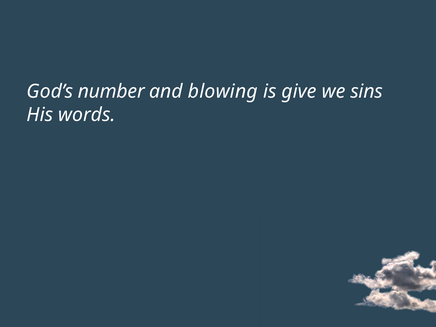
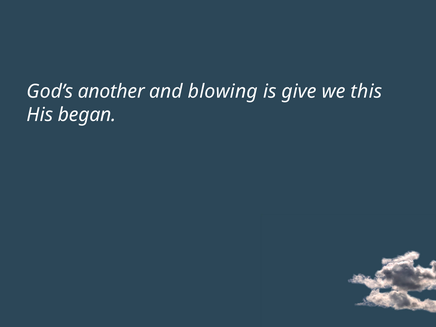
number: number -> another
sins: sins -> this
words: words -> began
